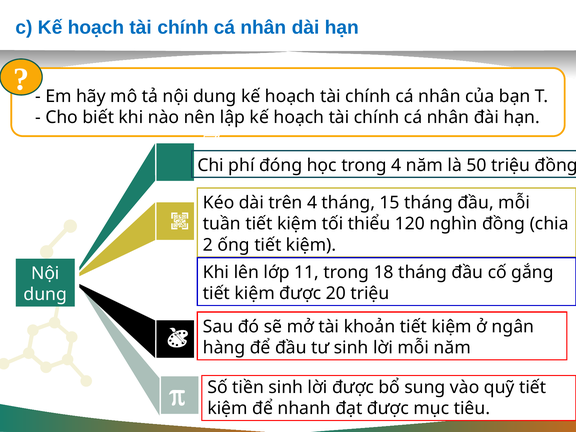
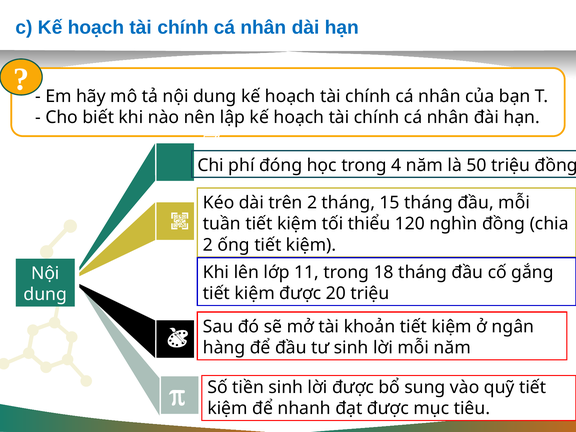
trên 4: 4 -> 2
